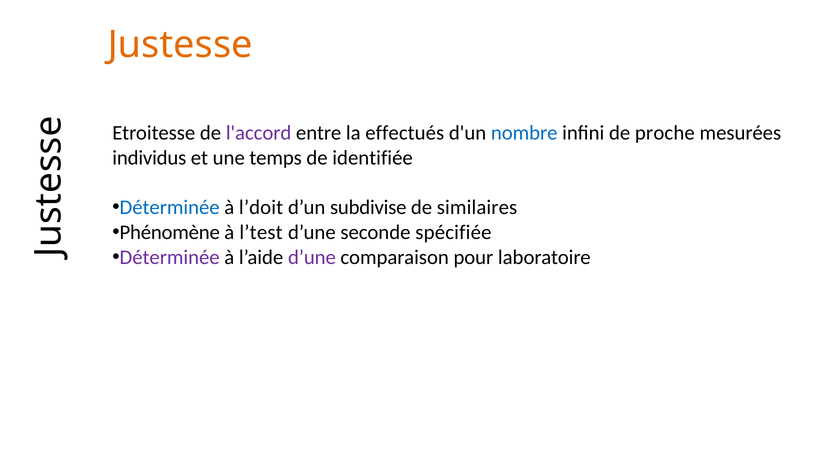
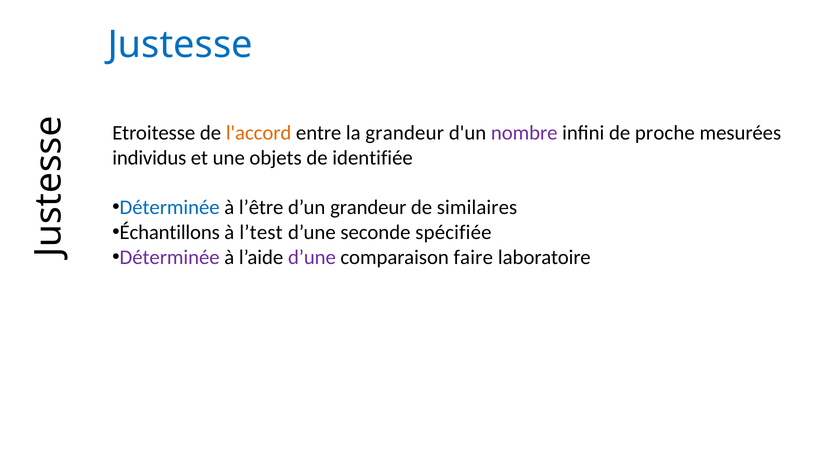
Justesse colour: orange -> blue
l'accord colour: purple -> orange
la effectués: effectués -> grandeur
nombre colour: blue -> purple
temps: temps -> objets
l’doit: l’doit -> l’être
d’un subdivise: subdivise -> grandeur
Phénomène: Phénomène -> Échantillons
pour: pour -> faire
